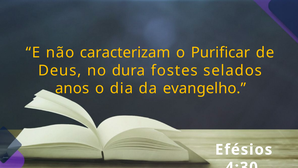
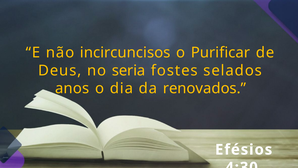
caracterizam: caracterizam -> incircuncisos
dura: dura -> seria
evangelho: evangelho -> renovados
